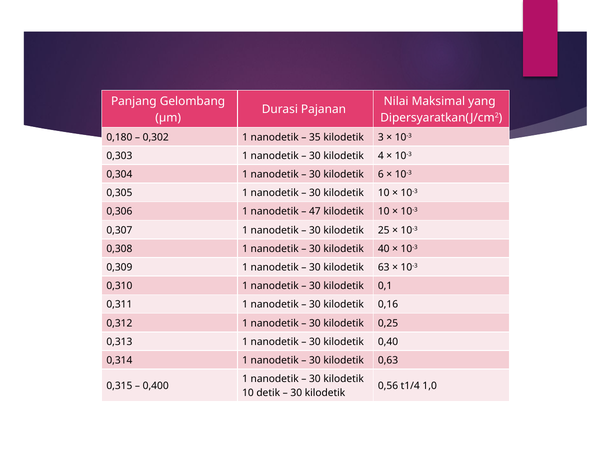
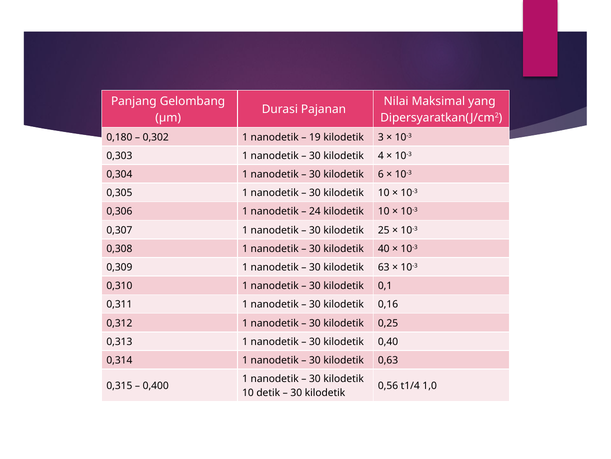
35: 35 -> 19
47: 47 -> 24
